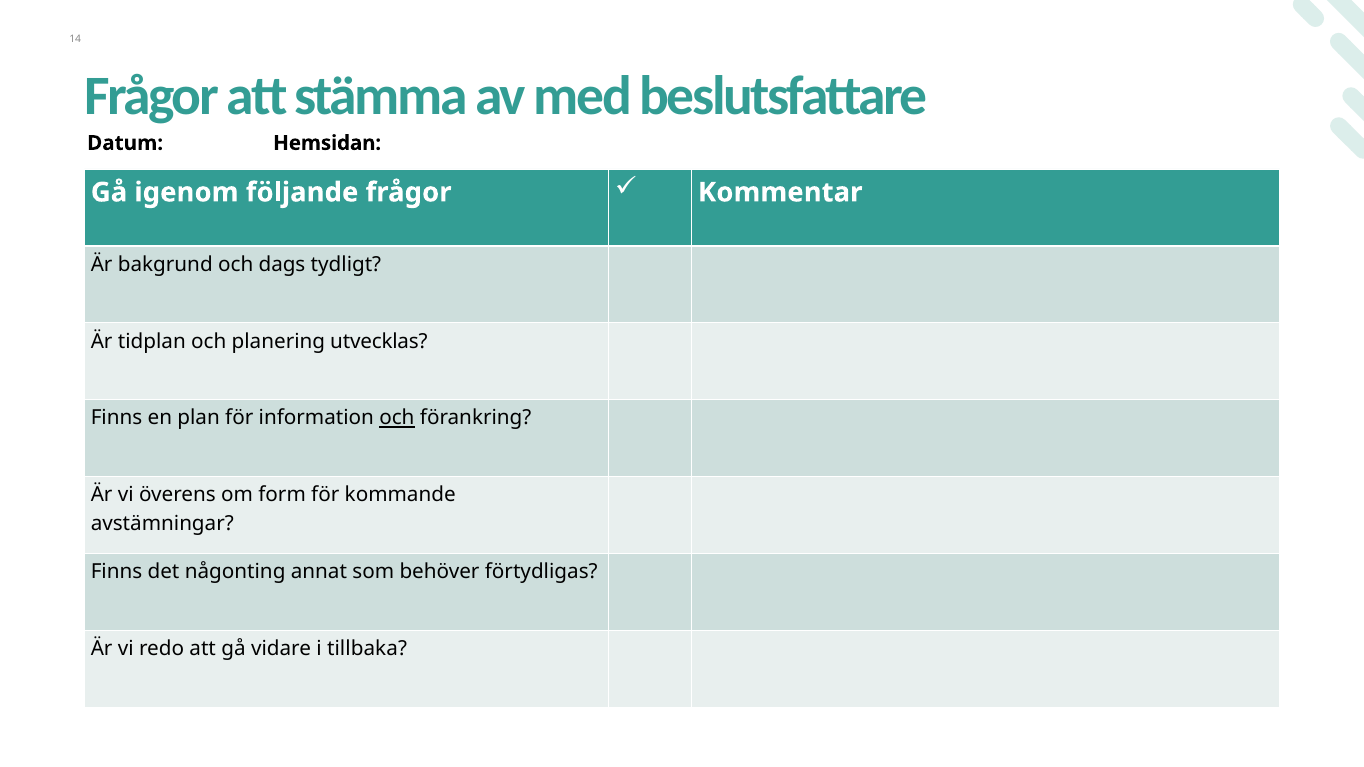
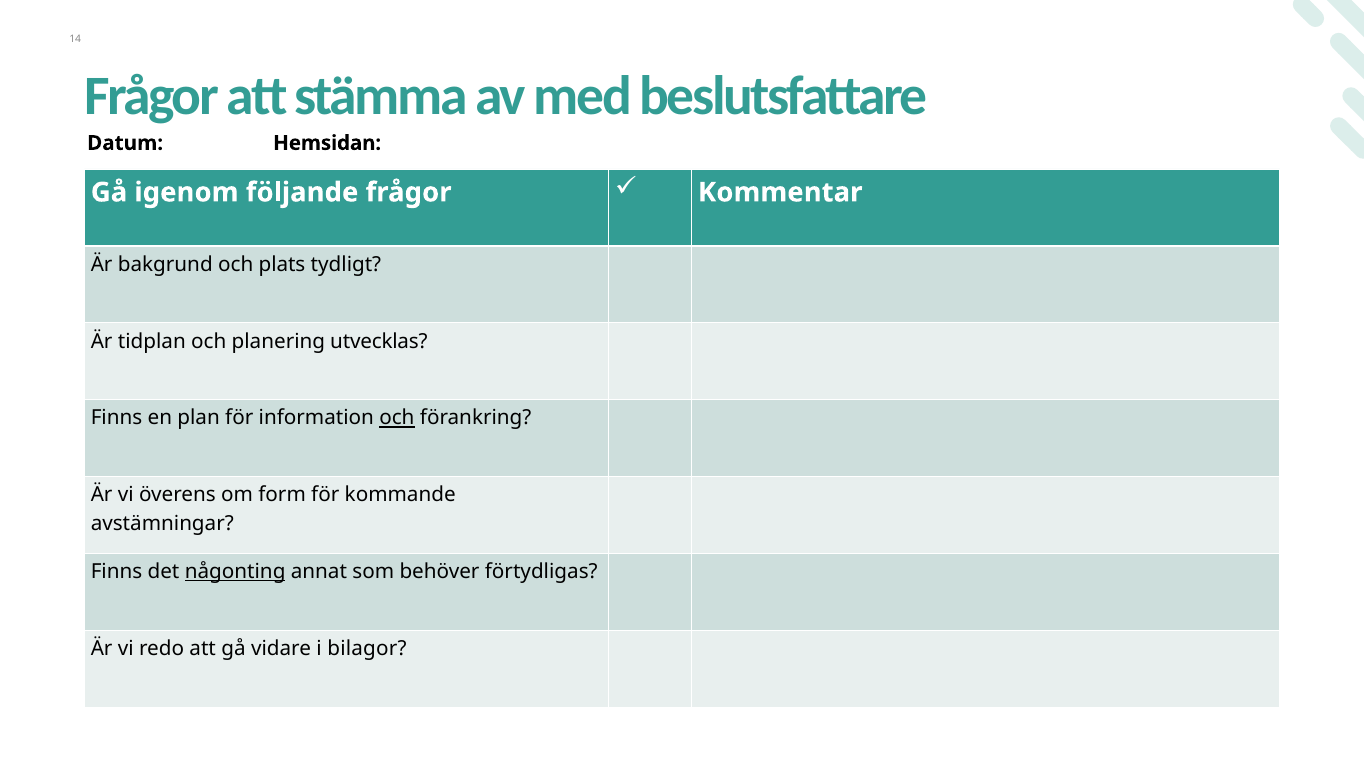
dags: dags -> plats
någonting underline: none -> present
tillbaka: tillbaka -> bilagor
